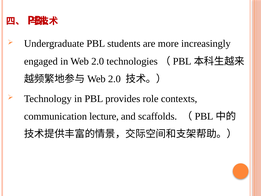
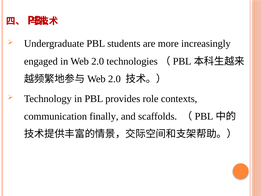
lecture: lecture -> finally
